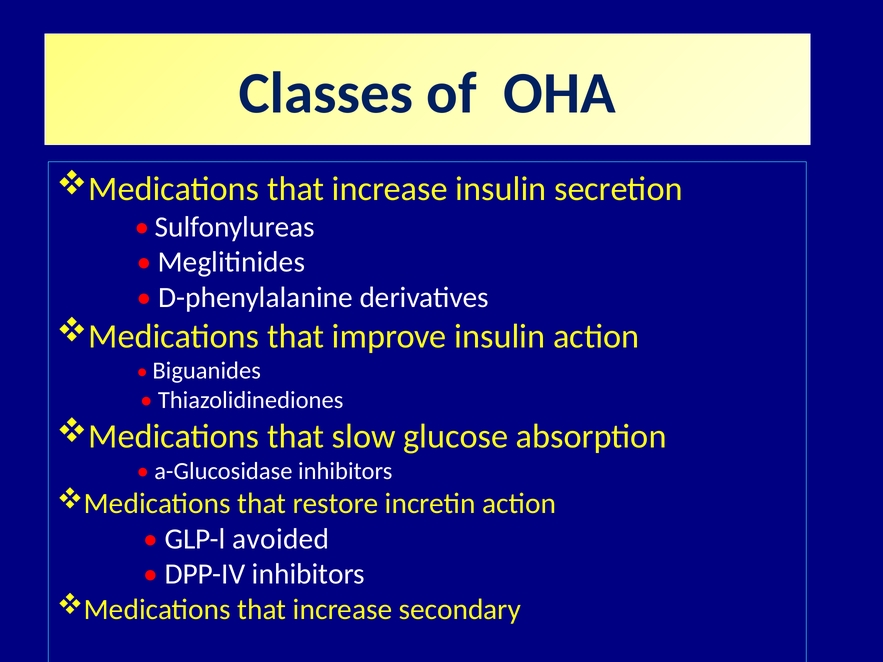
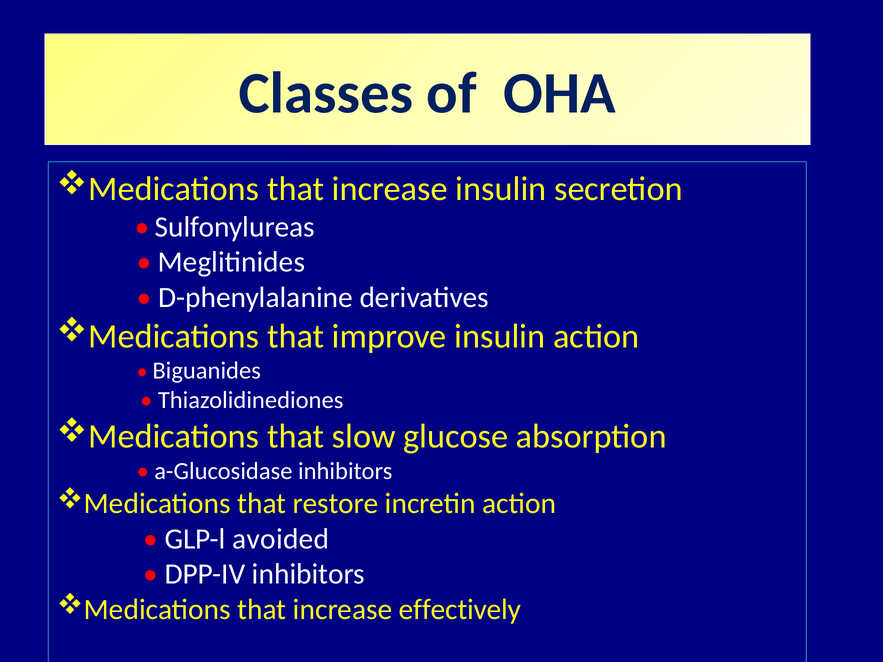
secondary: secondary -> effectively
